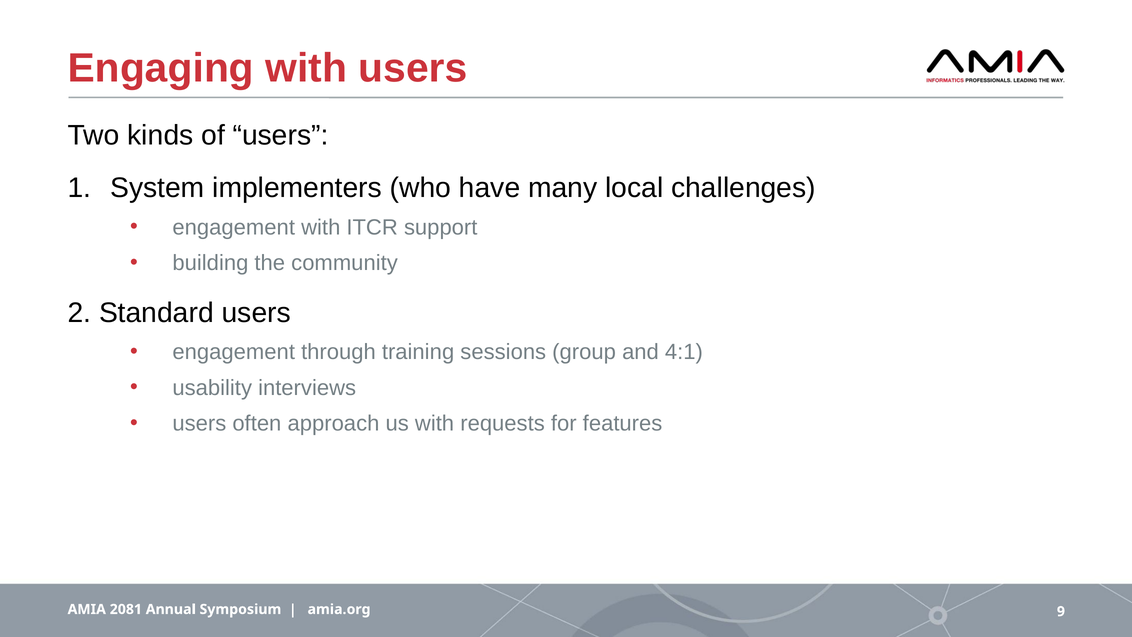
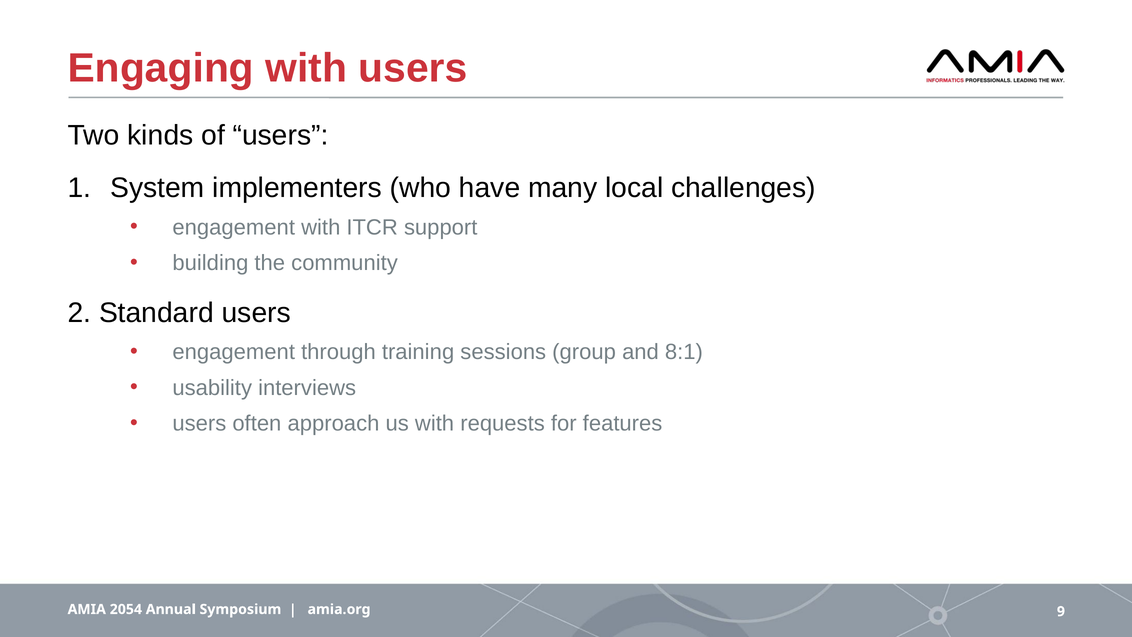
4:1: 4:1 -> 8:1
2081: 2081 -> 2054
